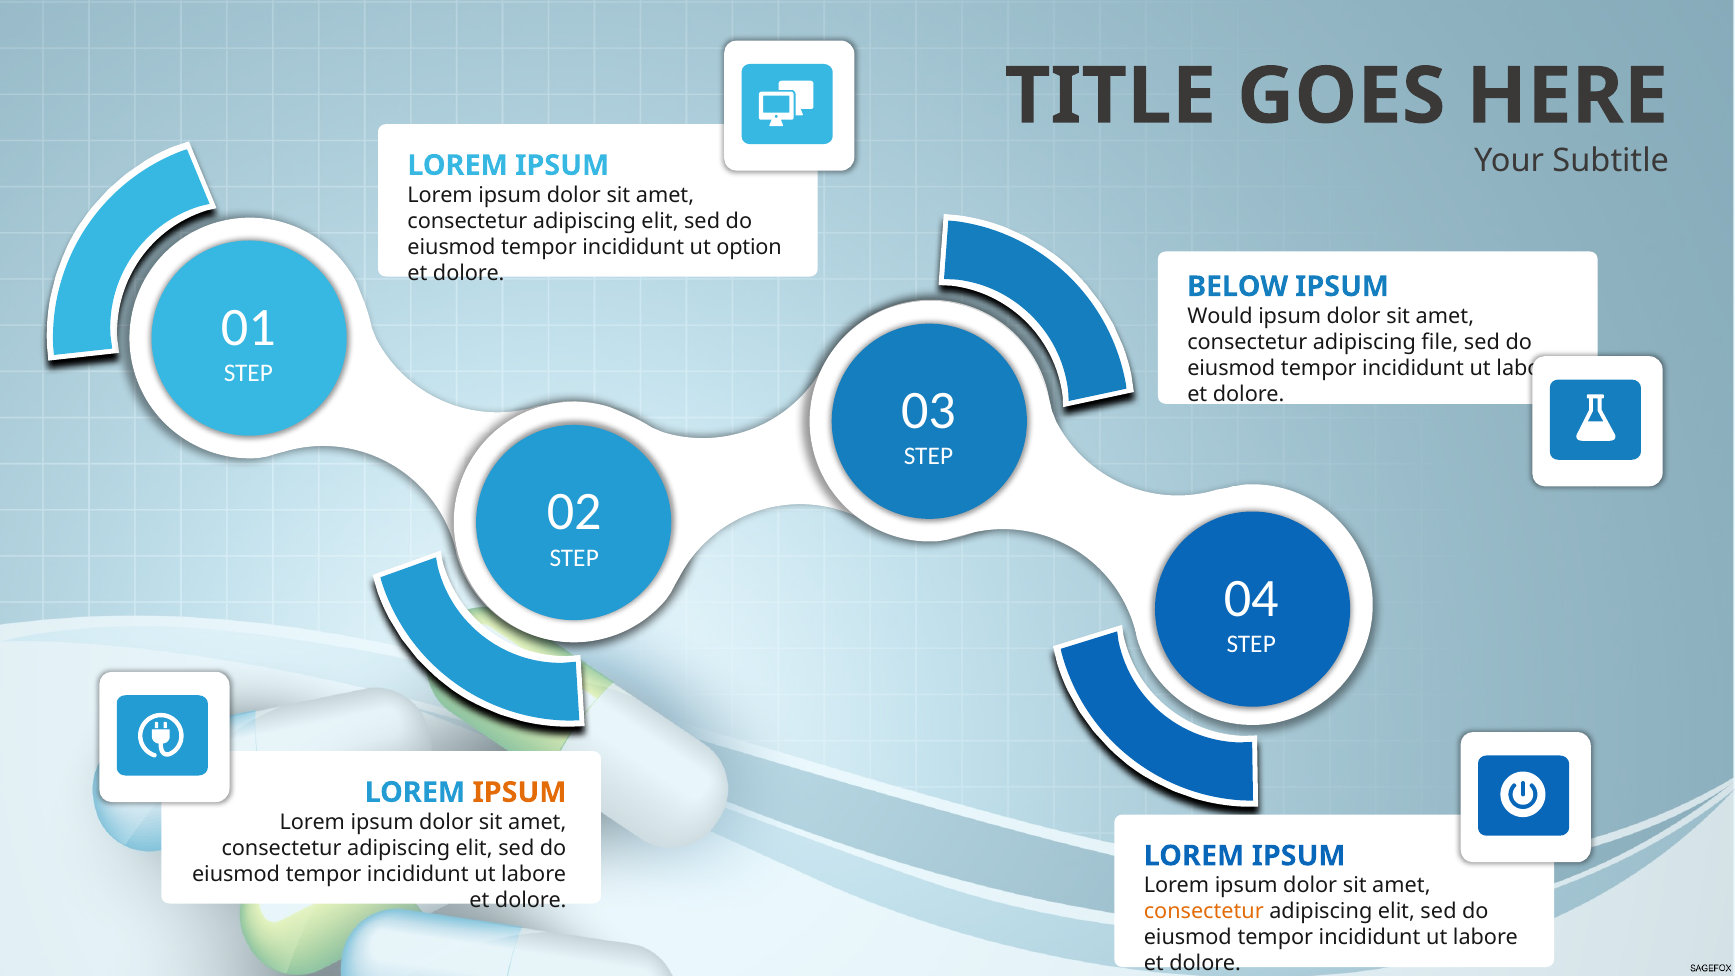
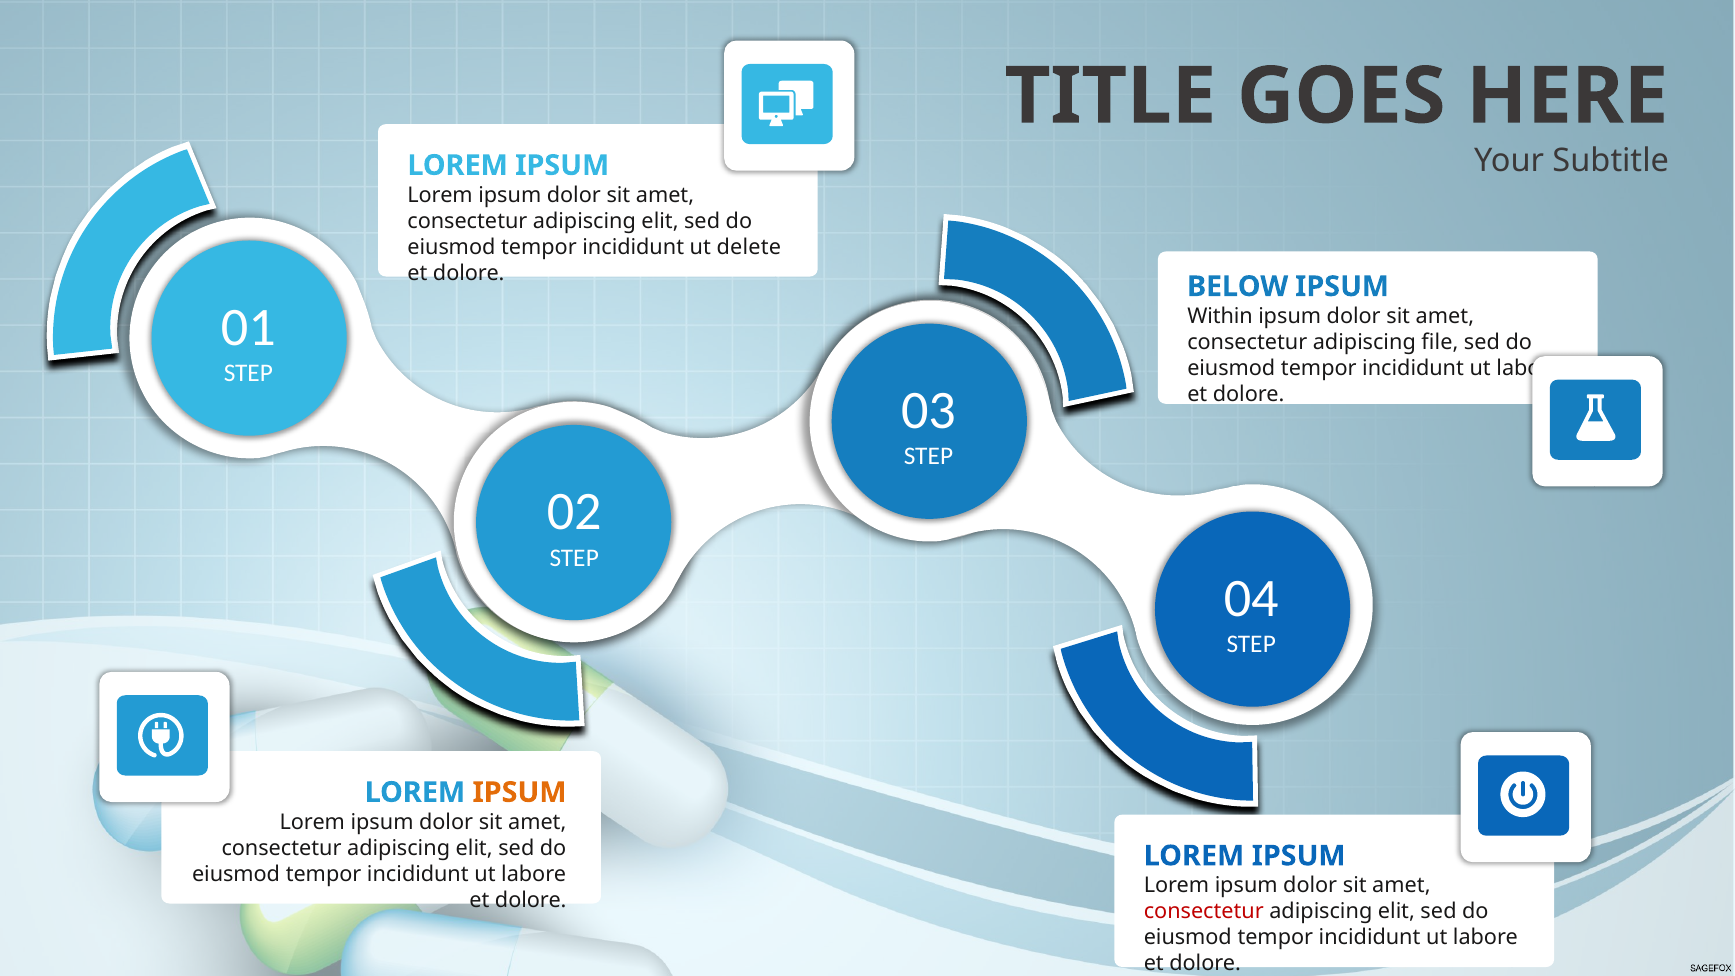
option: option -> delete
Would: Would -> Within
consectetur at (1204, 912) colour: orange -> red
